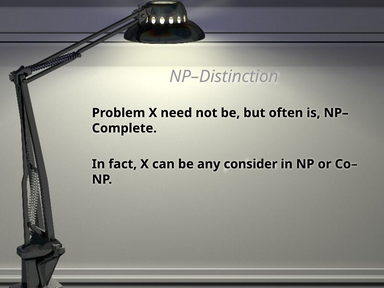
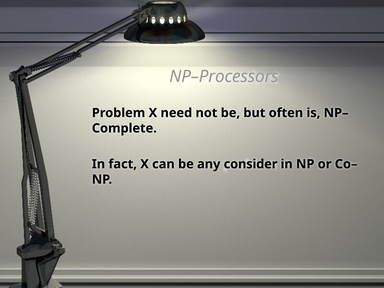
NP–Distinction: NP–Distinction -> NP–Processors
